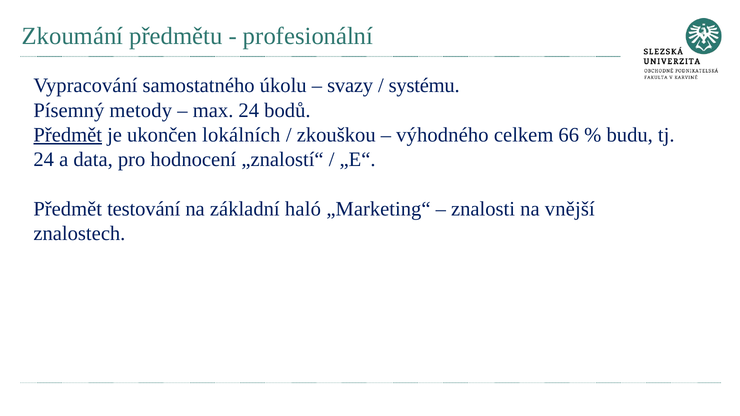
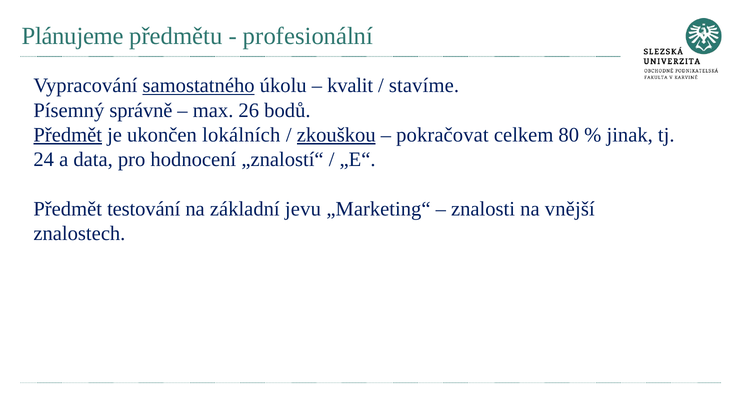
Zkoumání: Zkoumání -> Plánujeme
samostatného underline: none -> present
svazy: svazy -> kvalit
systému: systému -> stavíme
metody: metody -> správně
max 24: 24 -> 26
zkouškou underline: none -> present
výhodného: výhodného -> pokračovat
66: 66 -> 80
budu: budu -> jinak
haló: haló -> jevu
